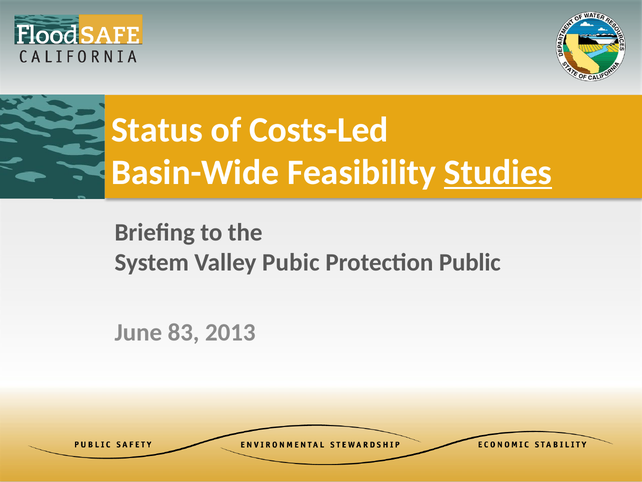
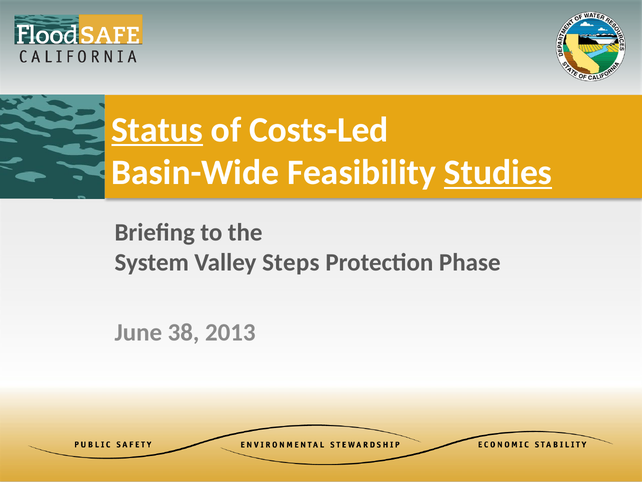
Status underline: none -> present
Pubic: Pubic -> Steps
Public: Public -> Phase
83: 83 -> 38
